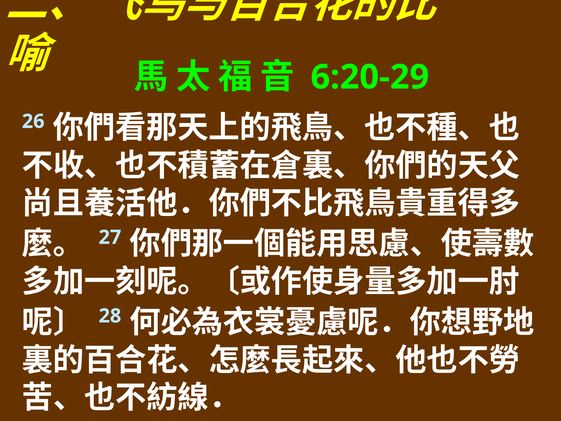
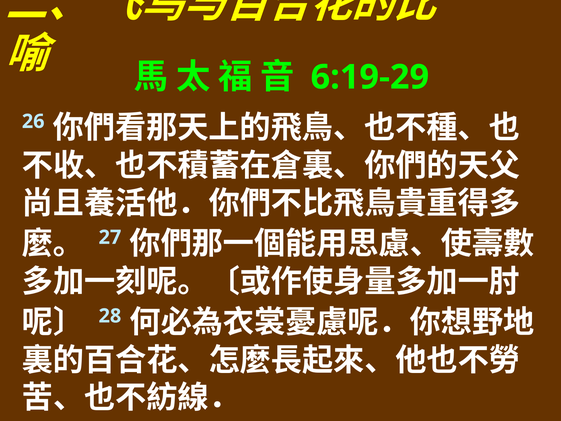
6:20-29: 6:20-29 -> 6:19-29
